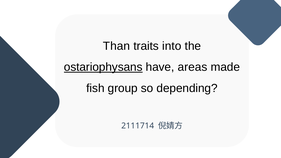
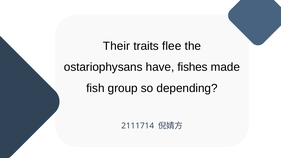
Than: Than -> Their
into: into -> flee
ostariophysans underline: present -> none
areas: areas -> fishes
